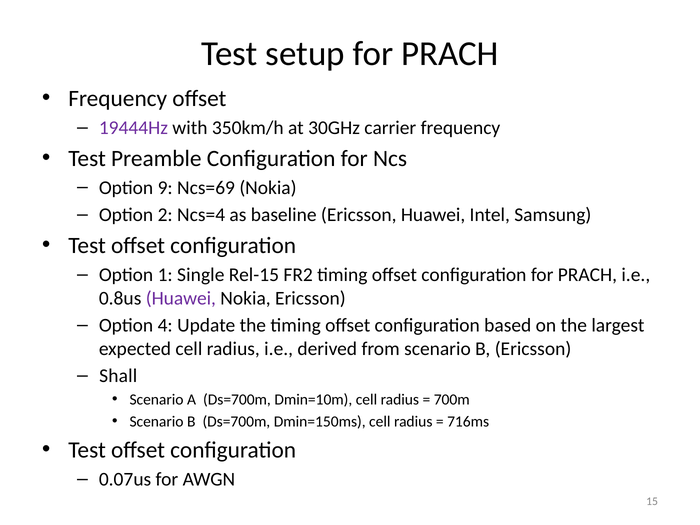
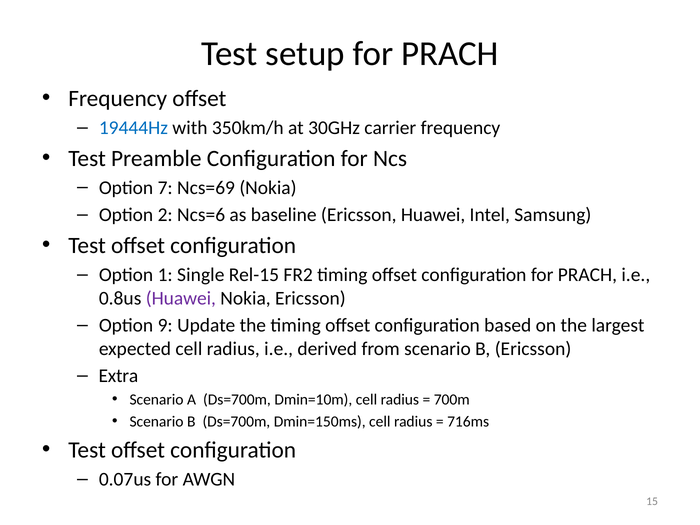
19444Hz colour: purple -> blue
9: 9 -> 7
Ncs=4: Ncs=4 -> Ncs=6
4: 4 -> 9
Shall: Shall -> Extra
